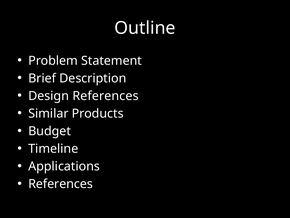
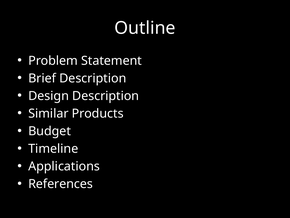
Design References: References -> Description
